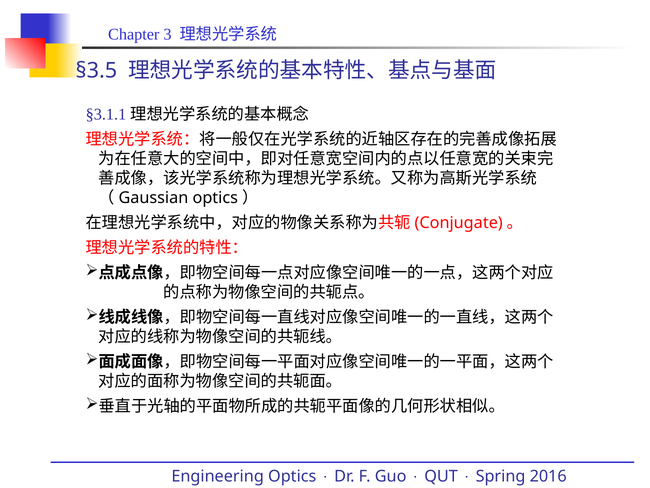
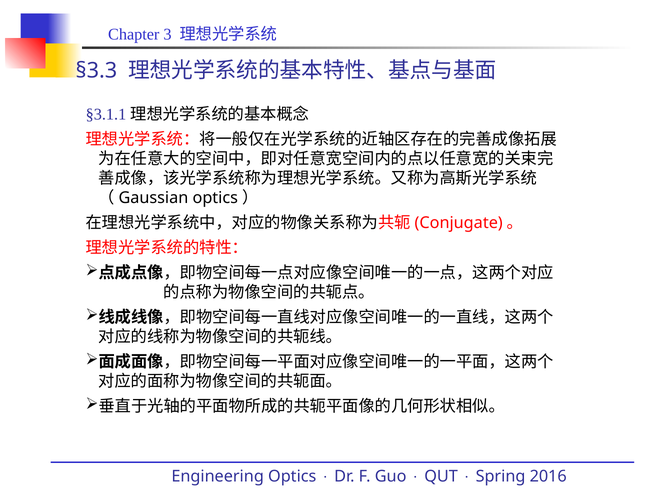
§3.5: §3.5 -> §3.3
